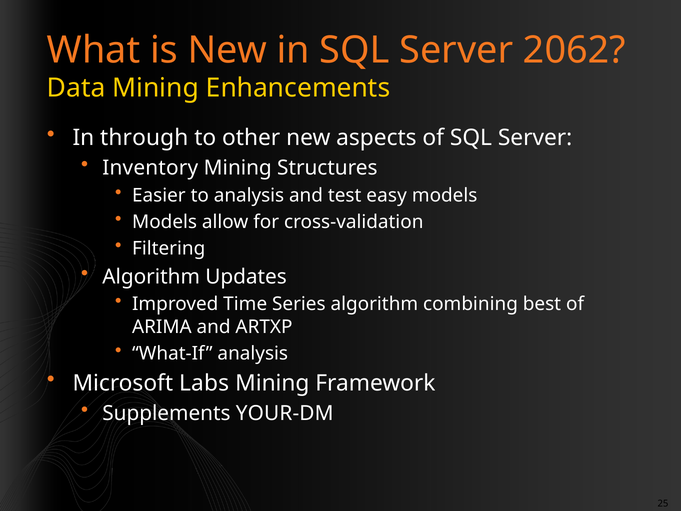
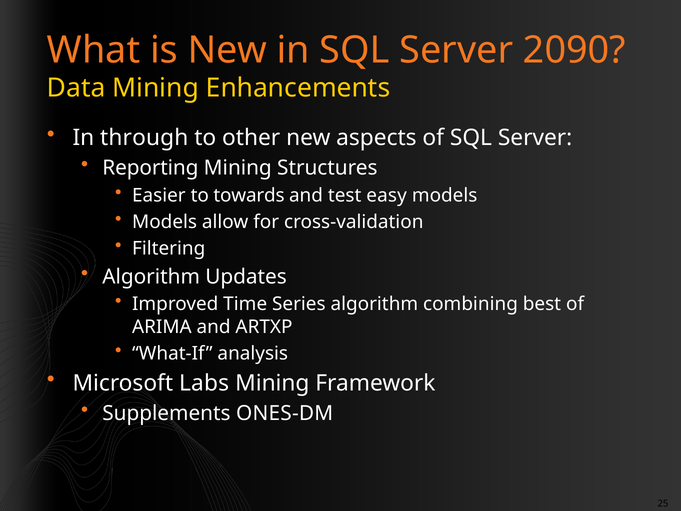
2062: 2062 -> 2090
Inventory: Inventory -> Reporting
to analysis: analysis -> towards
YOUR-DM: YOUR-DM -> ONES-DM
